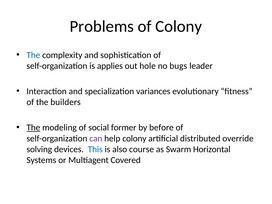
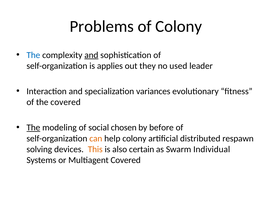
and at (91, 55) underline: none -> present
hole: hole -> they
bugs: bugs -> used
the builders: builders -> covered
former: former -> chosen
can colour: purple -> orange
override: override -> respawn
This colour: blue -> orange
course: course -> certain
Horizontal: Horizontal -> Individual
